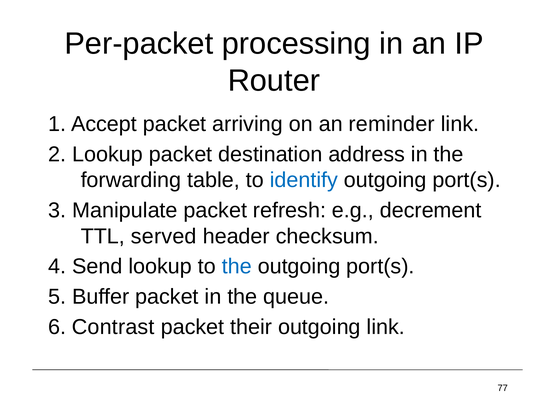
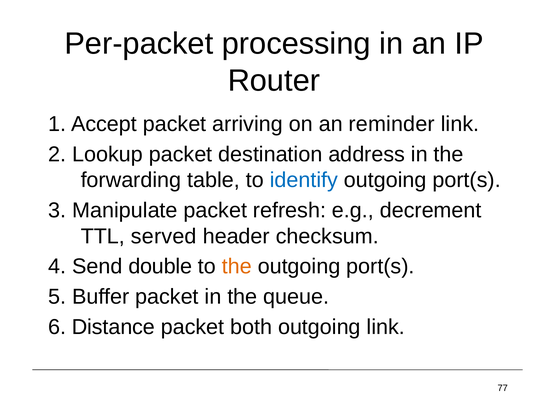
Send lookup: lookup -> double
the at (237, 267) colour: blue -> orange
Contrast: Contrast -> Distance
their: their -> both
